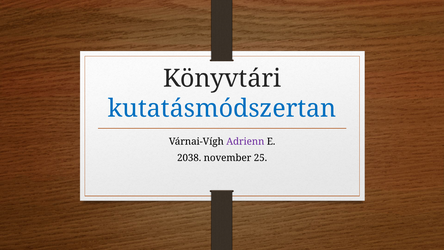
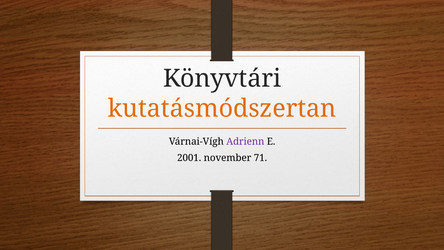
kutatásmódszertan colour: blue -> orange
2038: 2038 -> 2001
25: 25 -> 71
